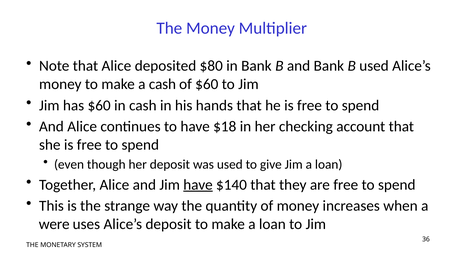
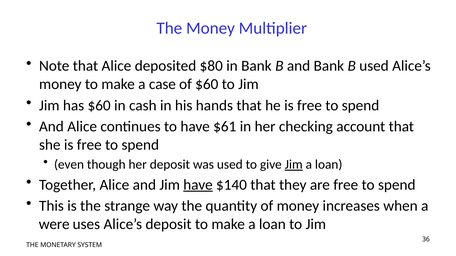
a cash: cash -> case
$18: $18 -> $61
Jim at (294, 165) underline: none -> present
